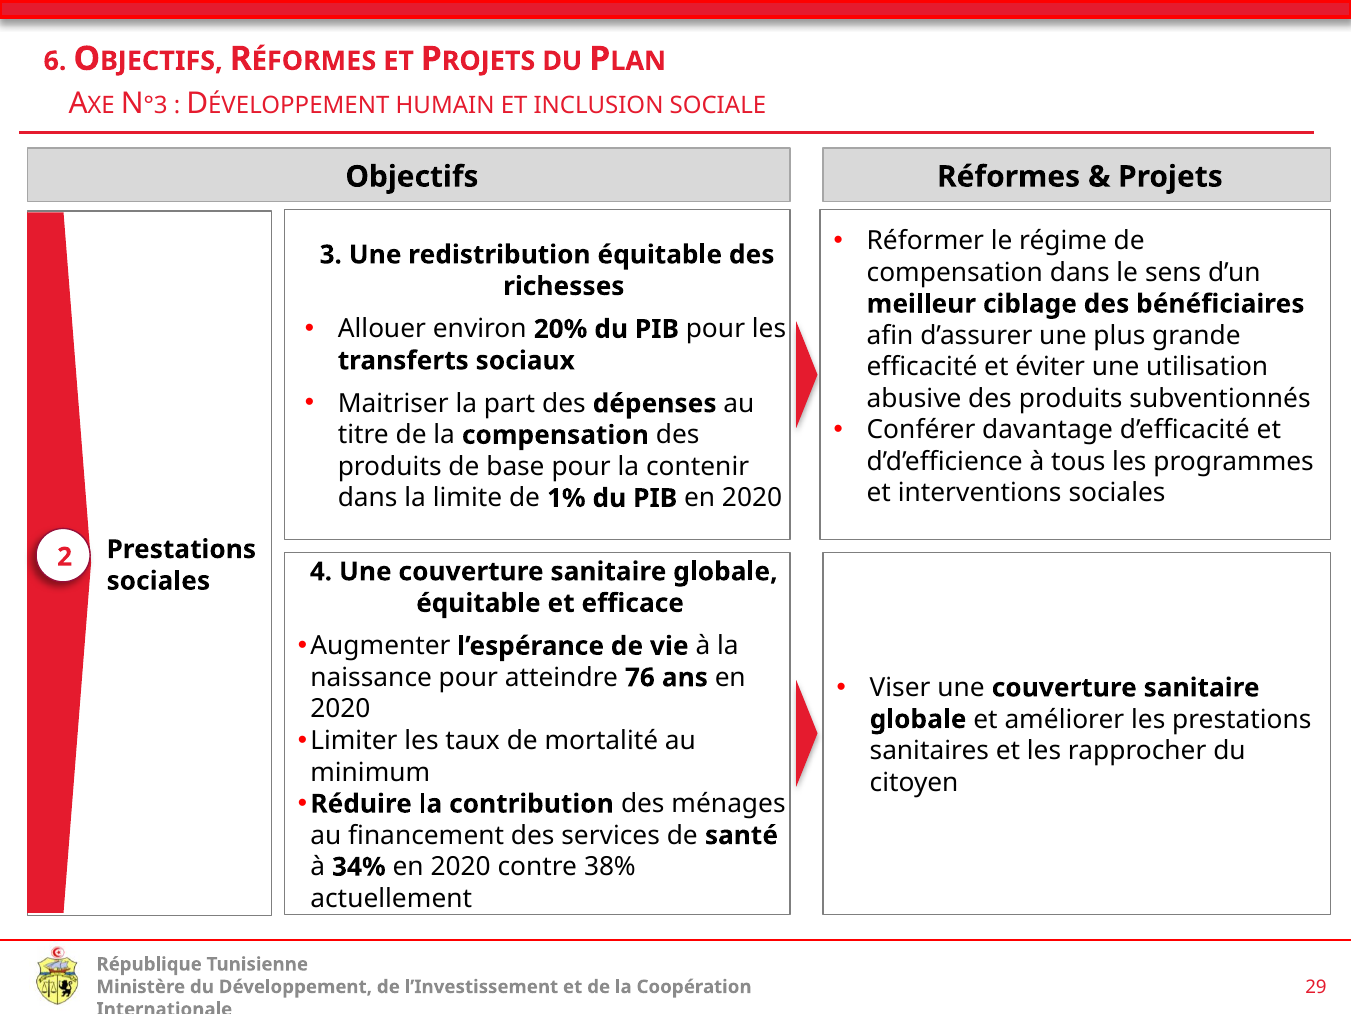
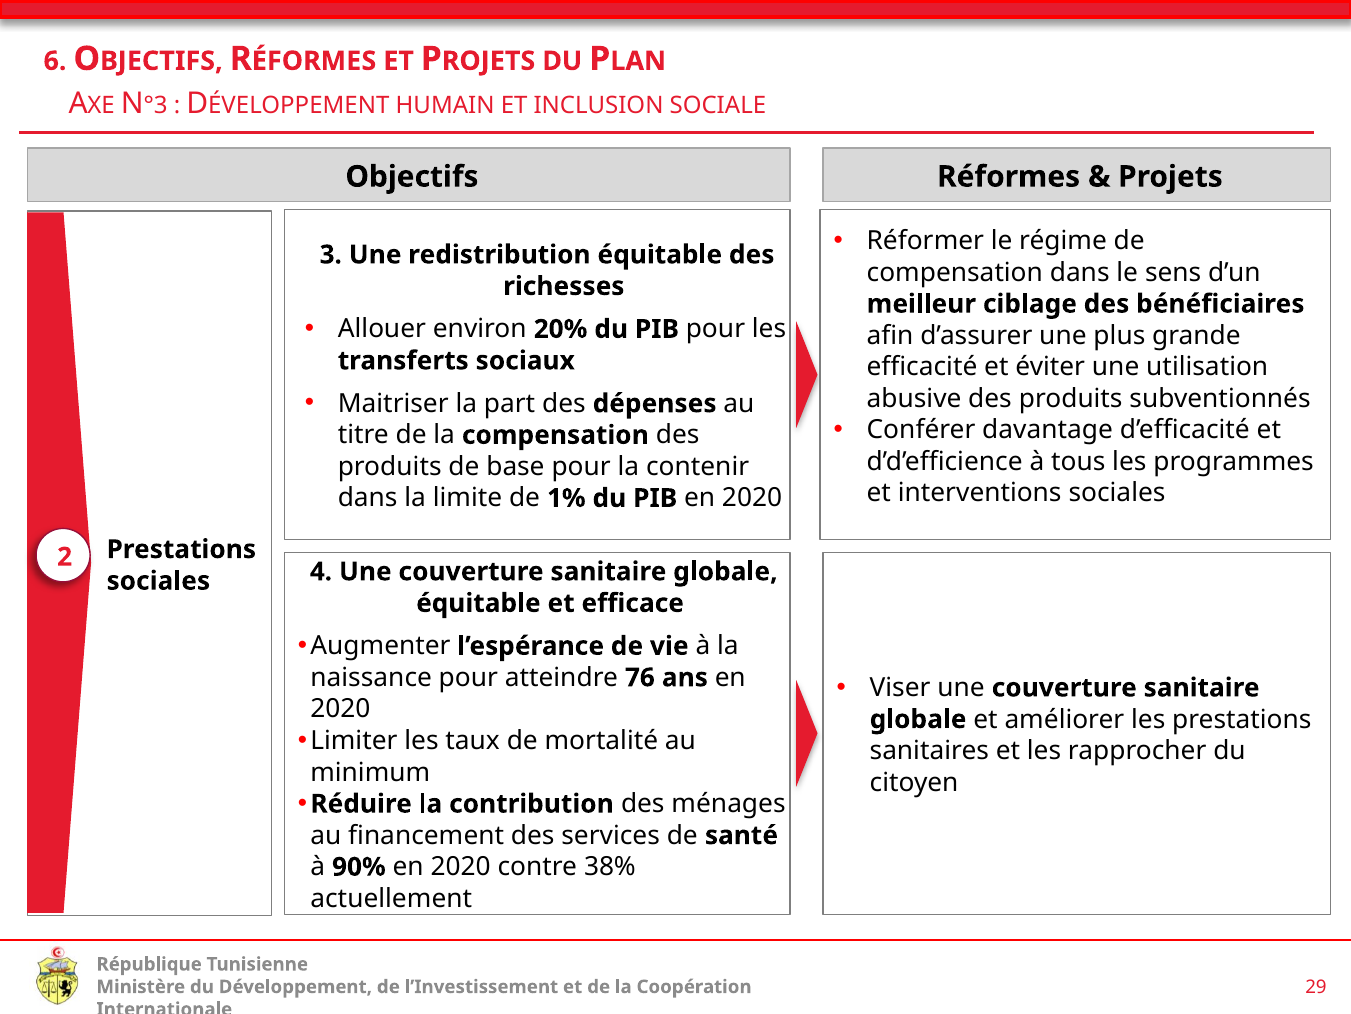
34%: 34% -> 90%
